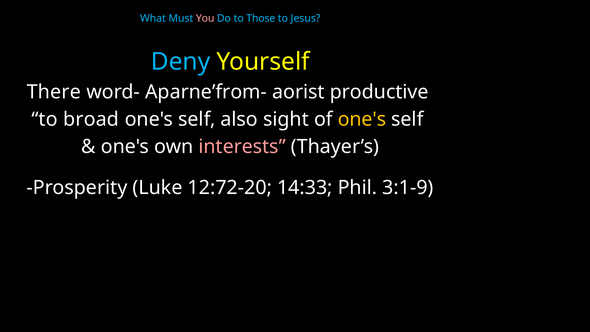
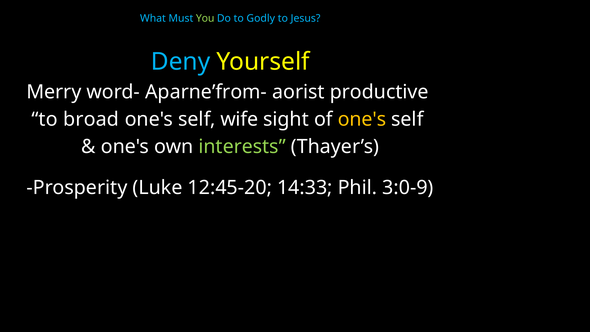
You colour: pink -> light green
Those: Those -> Godly
There: There -> Merry
also: also -> wife
interests colour: pink -> light green
12:72-20: 12:72-20 -> 12:45-20
3:1-9: 3:1-9 -> 3:0-9
